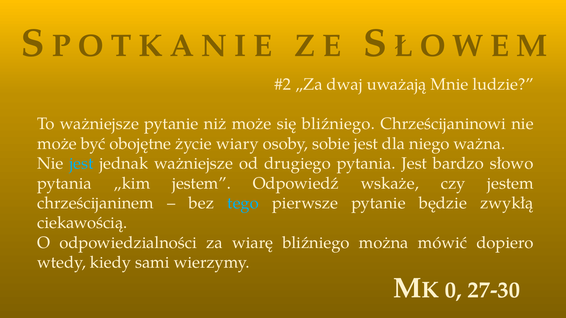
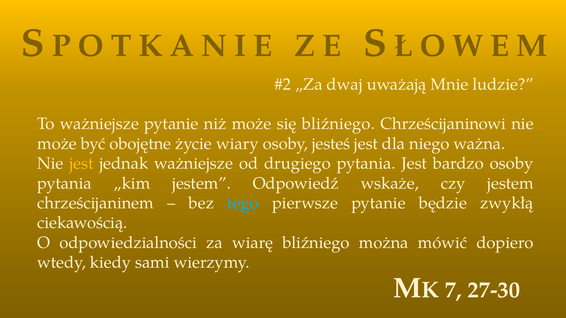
sobie: sobie -> jesteś
jest at (81, 164) colour: light blue -> yellow
bardzo słowo: słowo -> osoby
0: 0 -> 7
